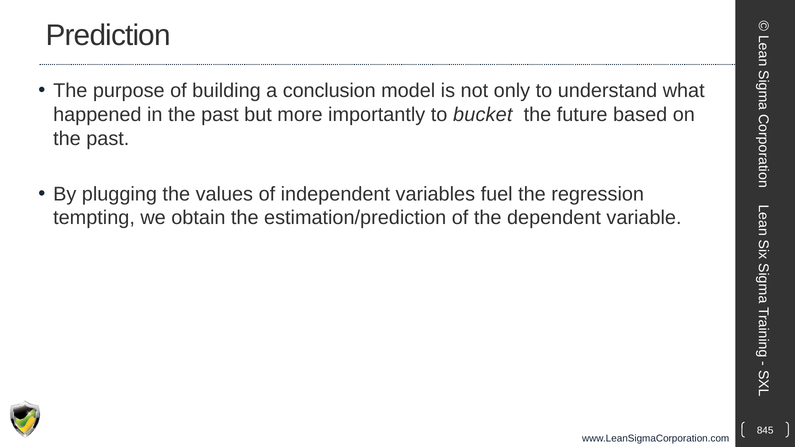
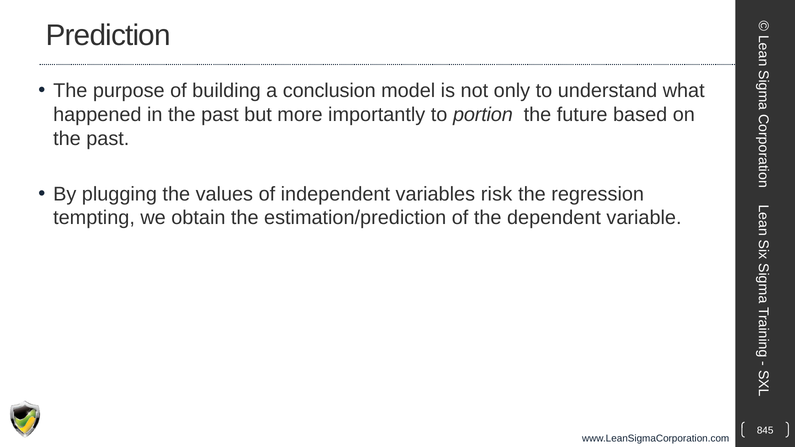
bucket: bucket -> portion
fuel: fuel -> risk
